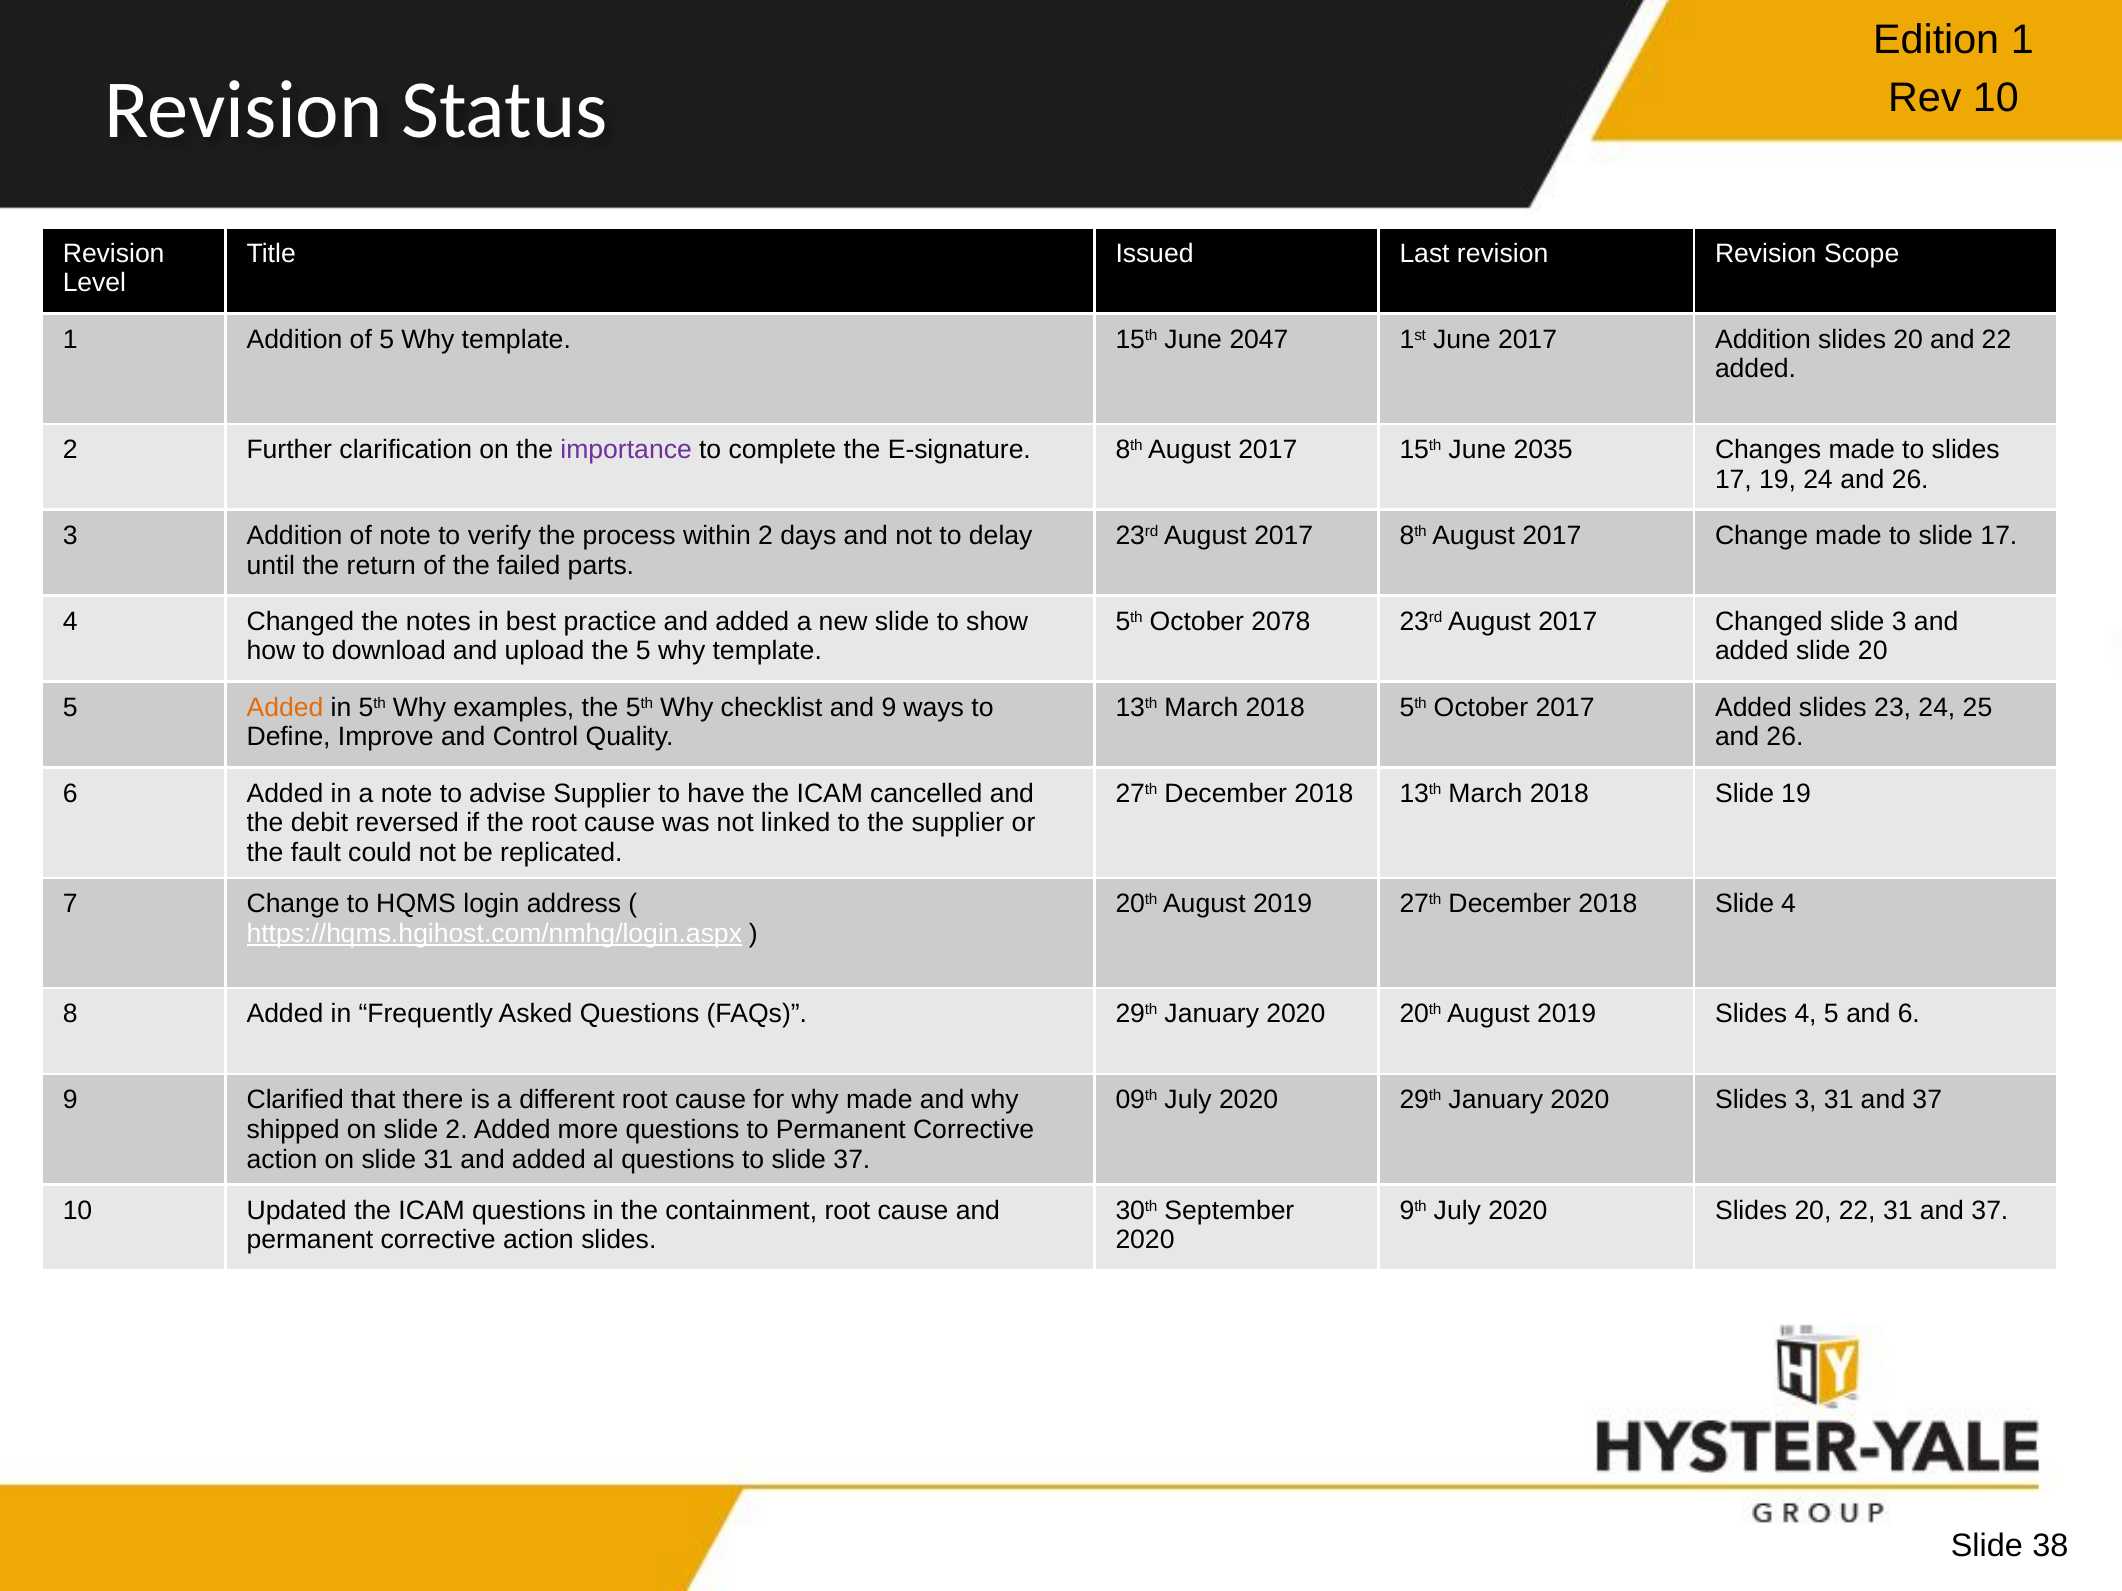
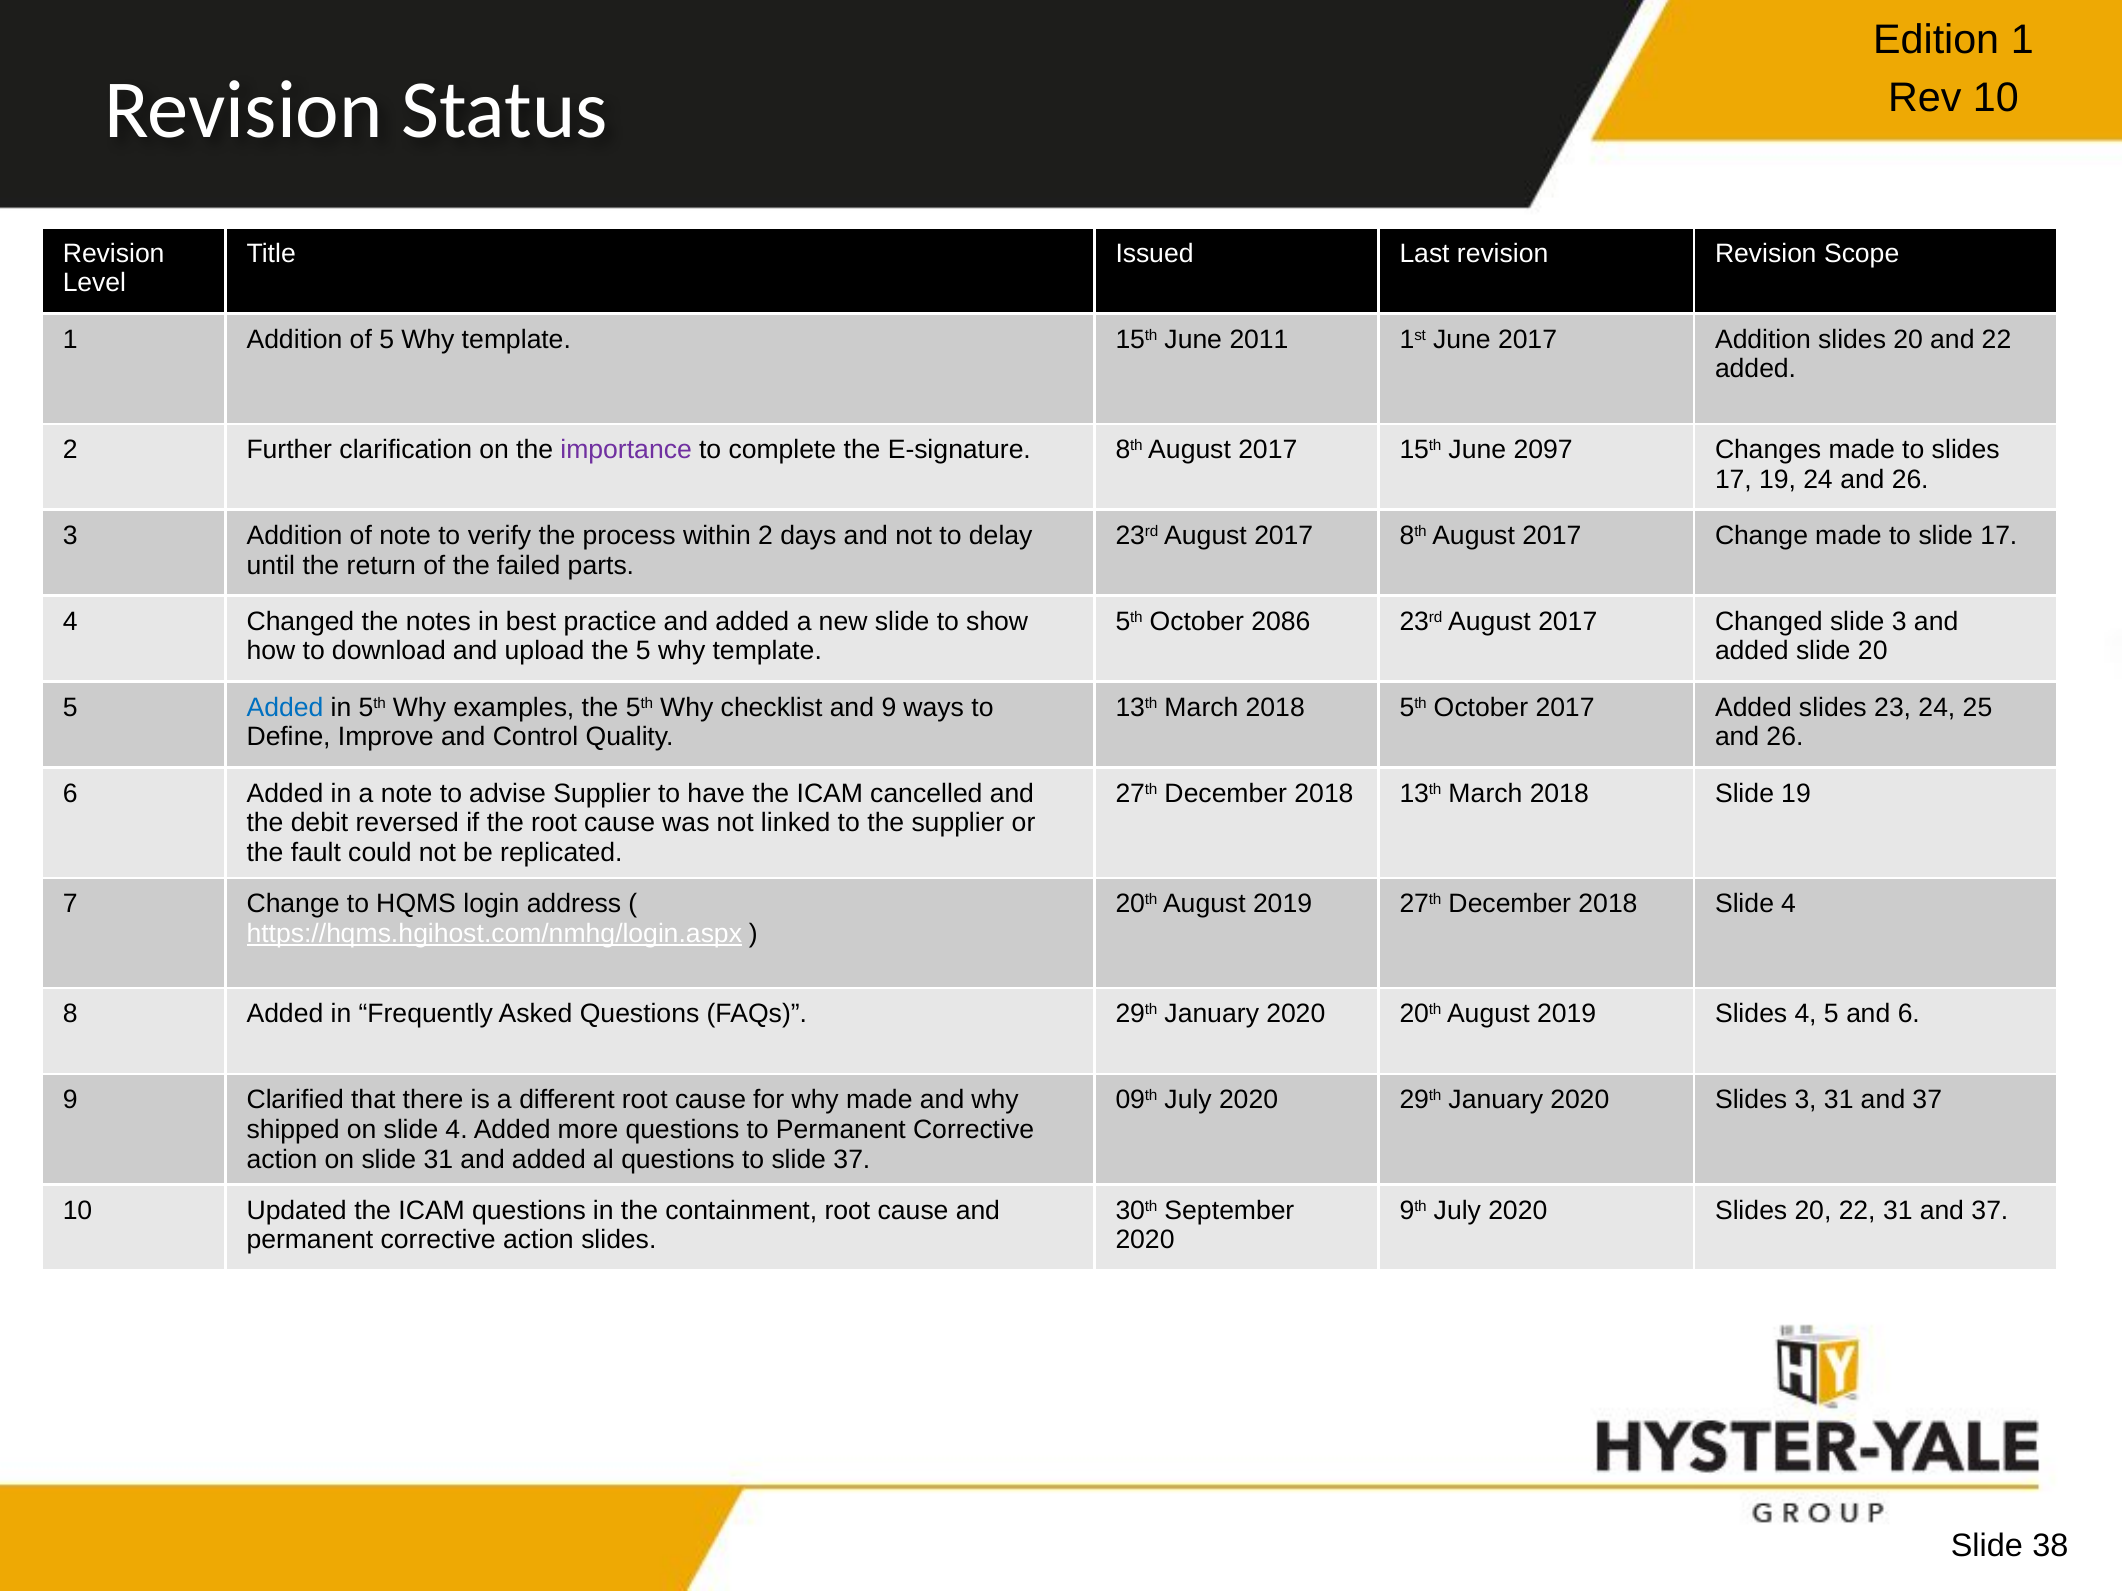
2047: 2047 -> 2011
2035: 2035 -> 2097
2078: 2078 -> 2086
Added at (285, 708) colour: orange -> blue
on slide 2: 2 -> 4
